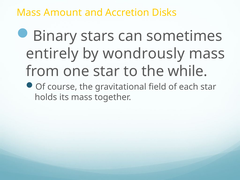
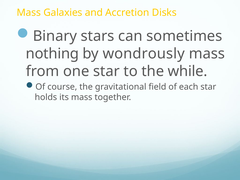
Amount: Amount -> Galaxies
entirely: entirely -> nothing
